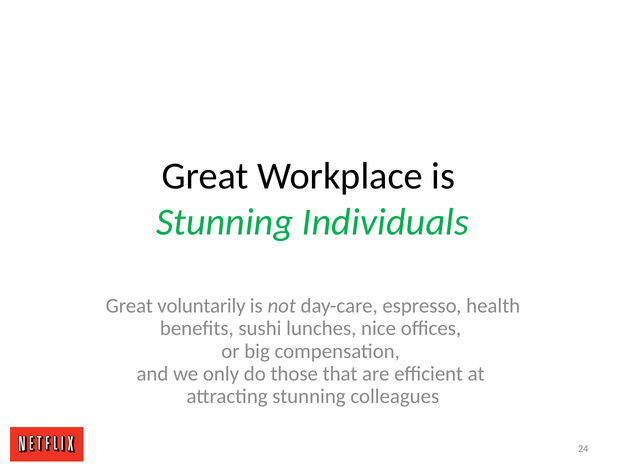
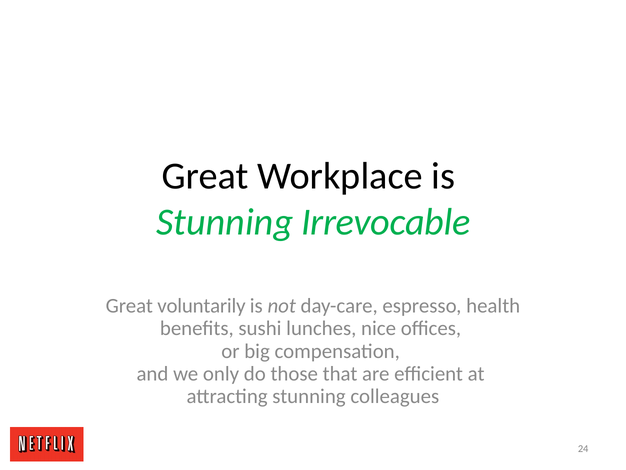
Individuals: Individuals -> Irrevocable
